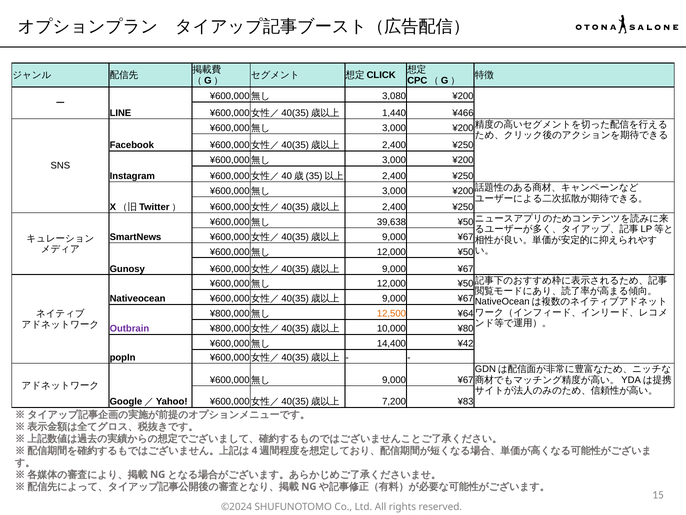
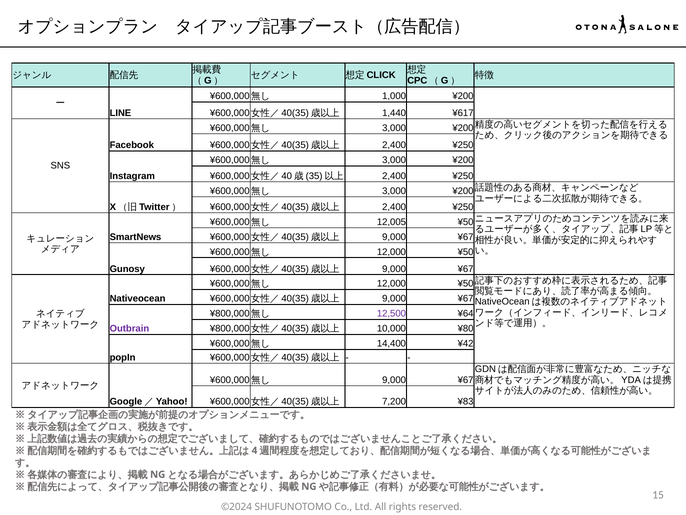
3,080: 3,080 -> 1,000
¥466: ¥466 -> ¥617
39,638: 39,638 -> 12,005
12,500 colour: orange -> purple
